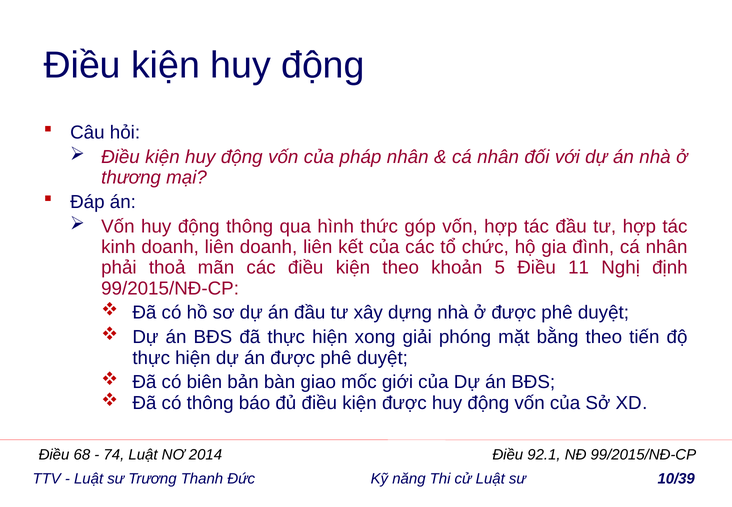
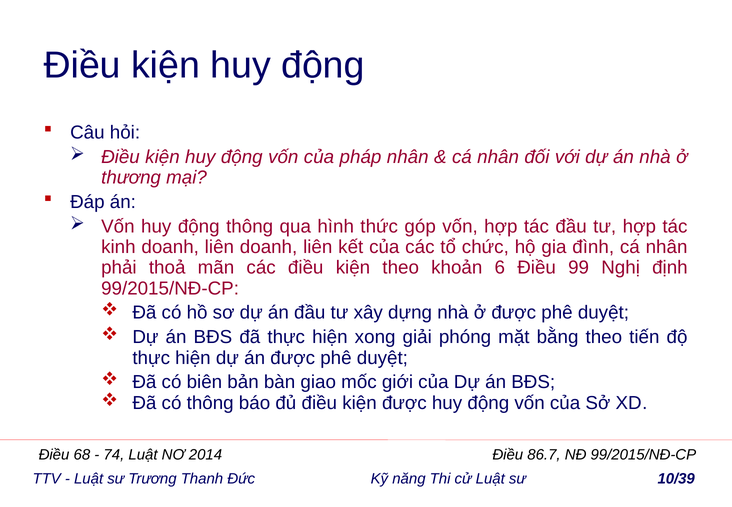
5: 5 -> 6
11: 11 -> 99
92.1: 92.1 -> 86.7
